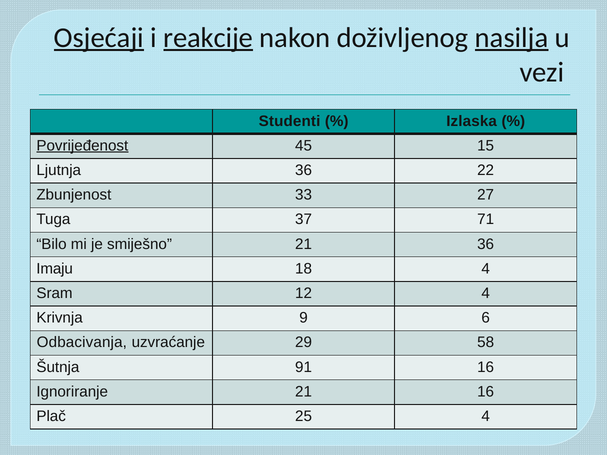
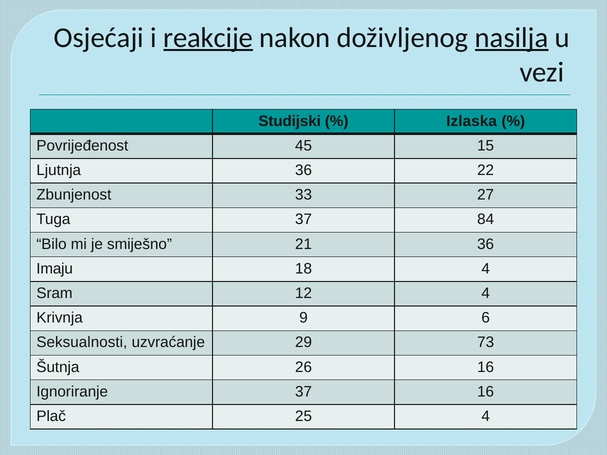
Osjećaji underline: present -> none
Studenti: Studenti -> Studijski
Povrijeđenost underline: present -> none
71: 71 -> 84
Odbacivanja: Odbacivanja -> Seksualnosti
58: 58 -> 73
91: 91 -> 26
Ignoriranje 21: 21 -> 37
